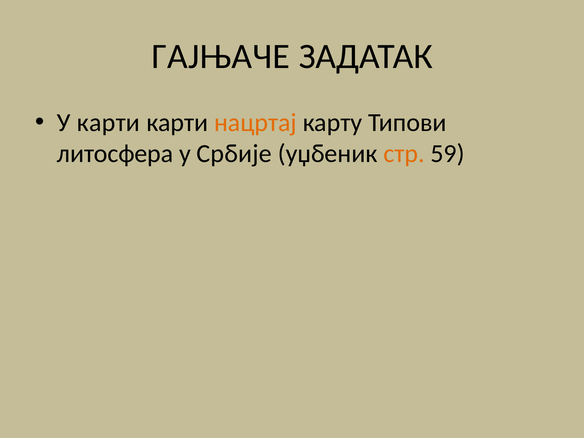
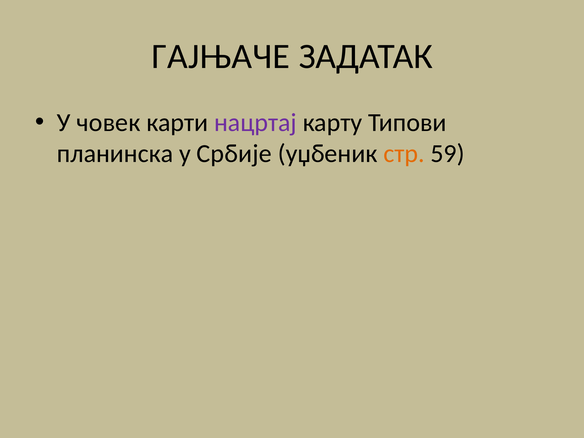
У карти: карти -> човек
нацртај colour: orange -> purple
литосфера: литосфера -> планинска
